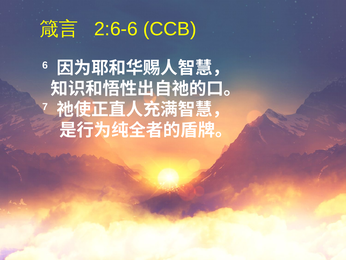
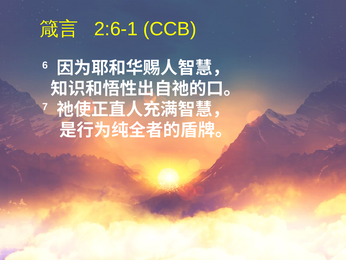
2:6-6: 2:6-6 -> 2:6-1
